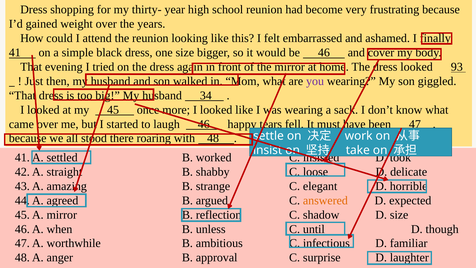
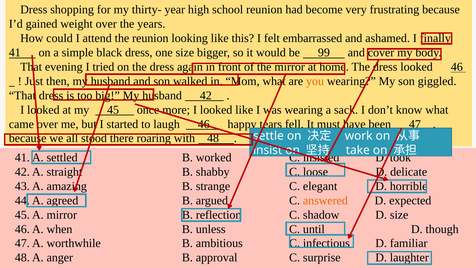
be 46: 46 -> 99
looked 93: 93 -> 46
you colour: purple -> orange
husband 34: 34 -> 42
